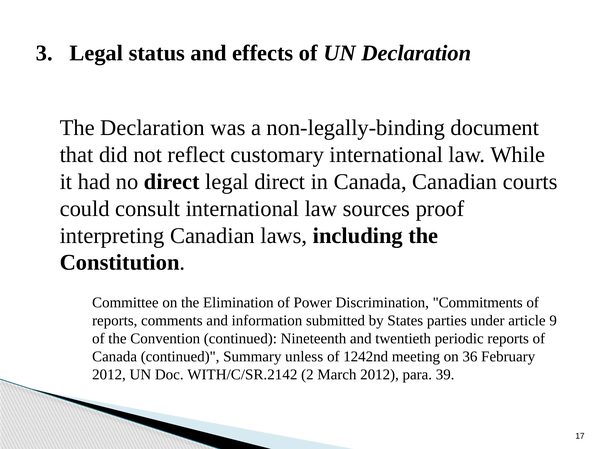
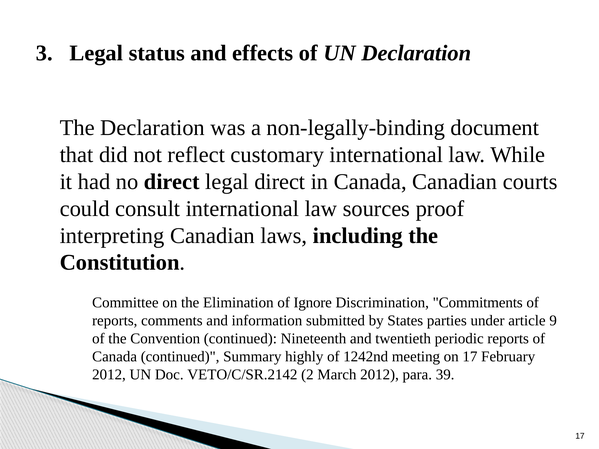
Power: Power -> Ignore
unless: unless -> highly
on 36: 36 -> 17
WITH/C/SR.2142: WITH/C/SR.2142 -> VETO/C/SR.2142
